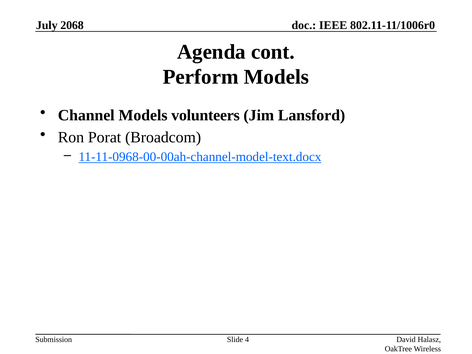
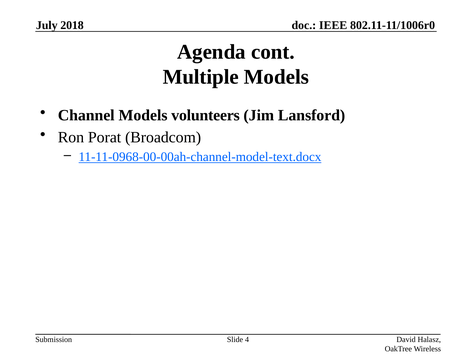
2068: 2068 -> 2018
Perform: Perform -> Multiple
